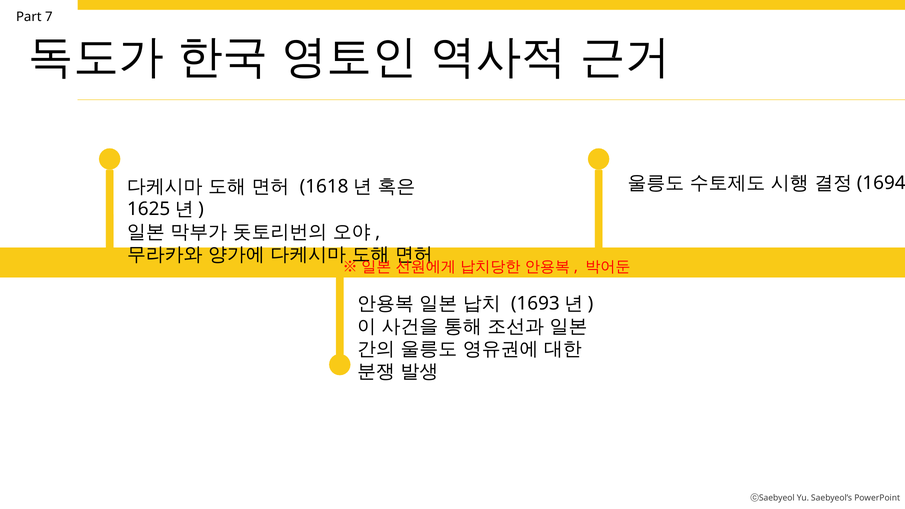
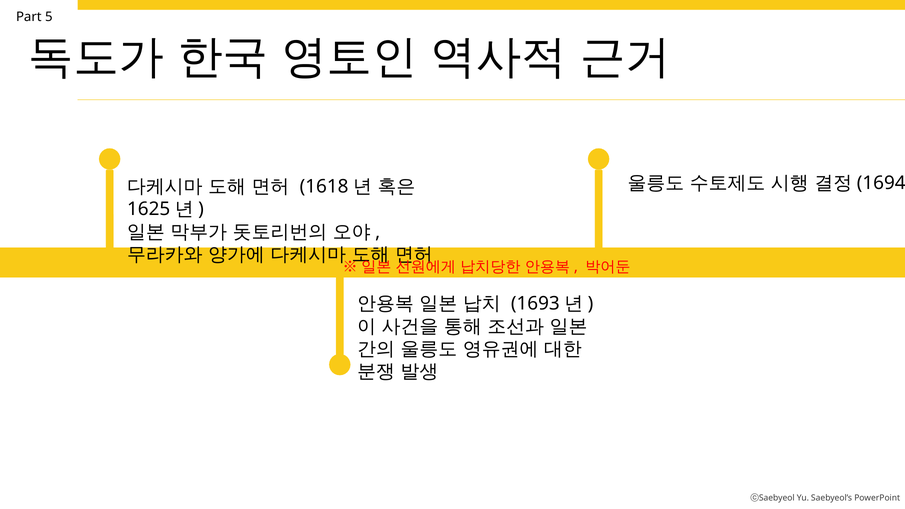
7: 7 -> 5
